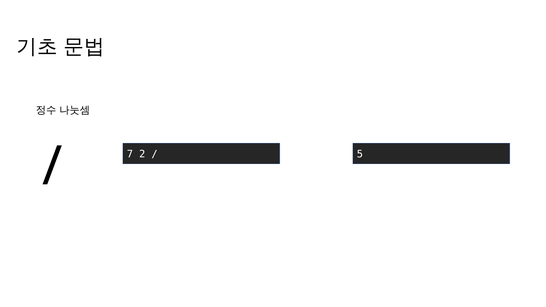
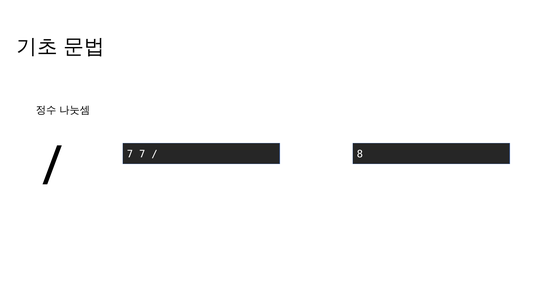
7 2: 2 -> 7
5: 5 -> 8
